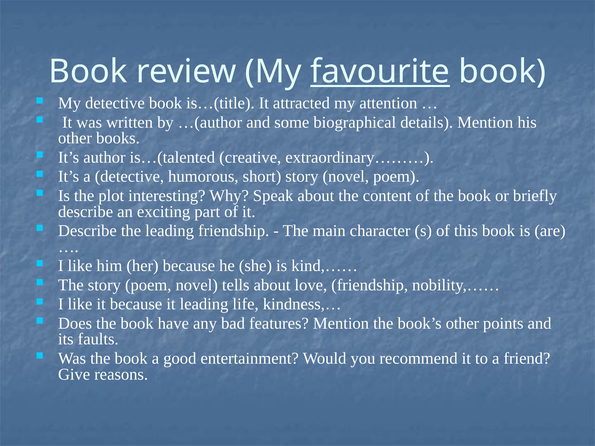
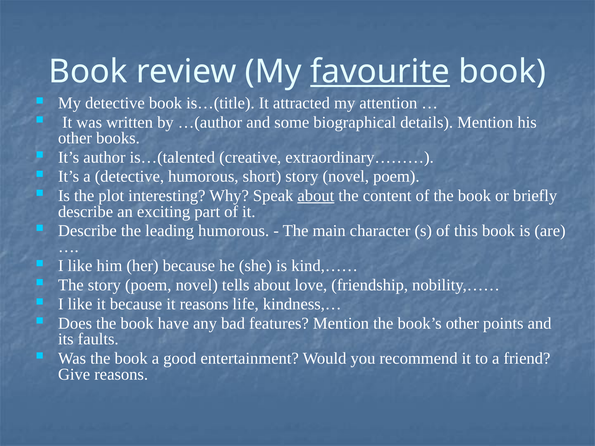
about at (316, 196) underline: none -> present
leading friendship: friendship -> humorous
it leading: leading -> reasons
